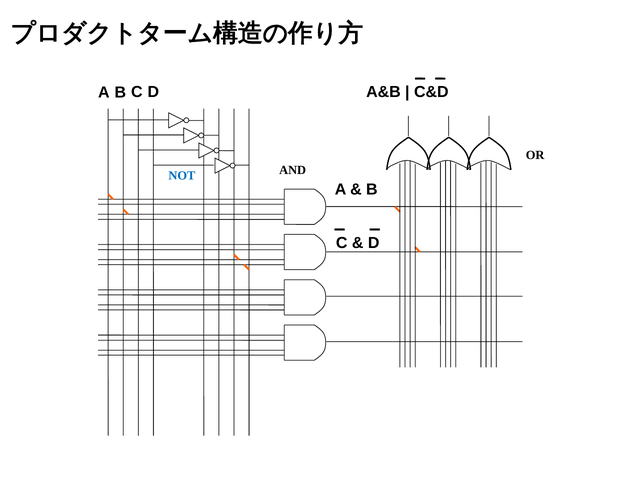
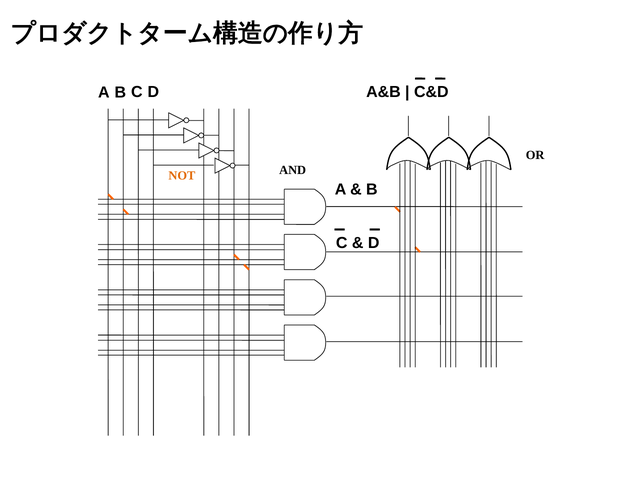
NOT colour: blue -> orange
